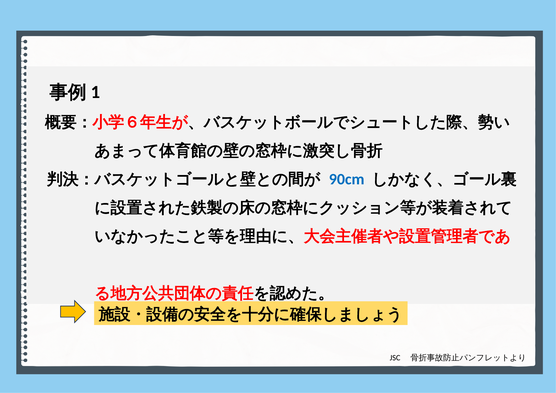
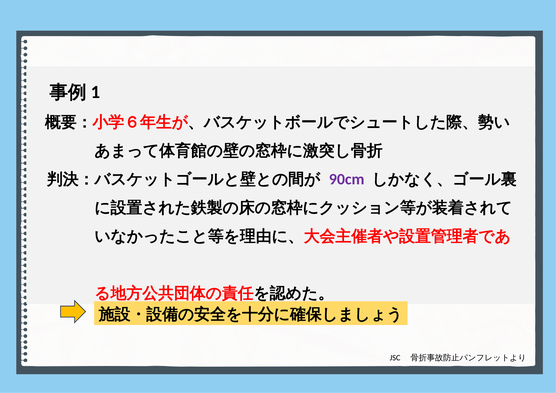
90cm colour: blue -> purple
